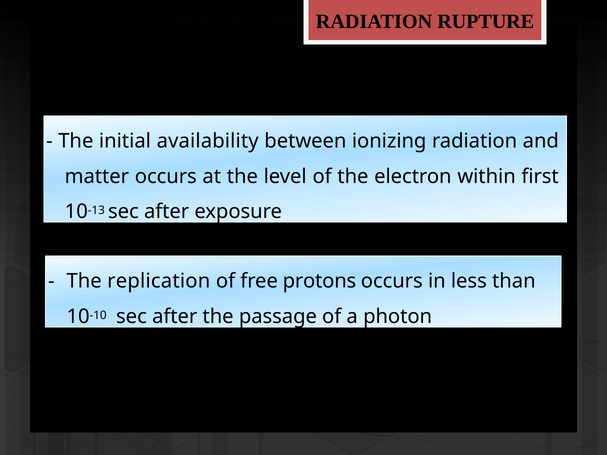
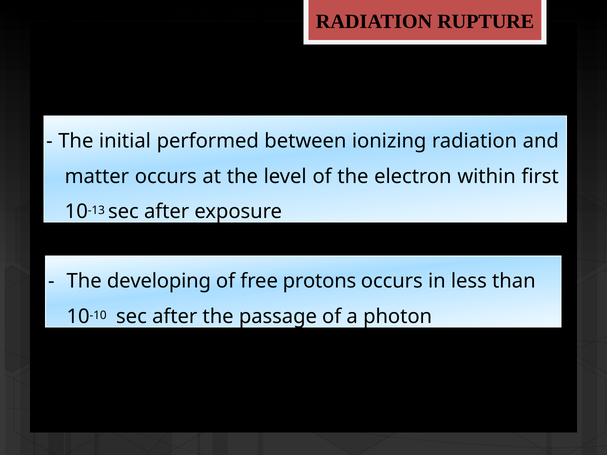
availability: availability -> performed
replication: replication -> developing
